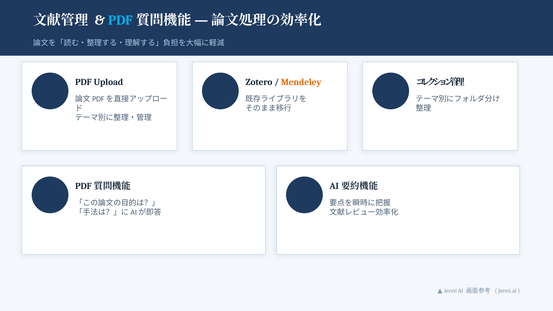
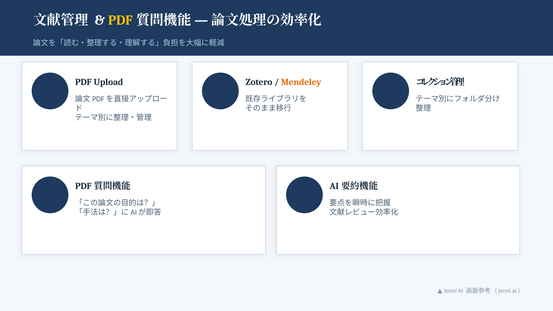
PDF at (120, 20) colour: light blue -> yellow
